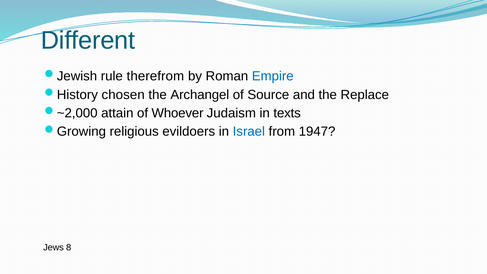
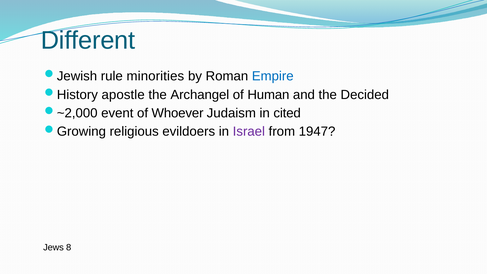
therefrom: therefrom -> minorities
chosen: chosen -> apostle
Source: Source -> Human
Replace: Replace -> Decided
attain: attain -> event
texts: texts -> cited
Israel colour: blue -> purple
